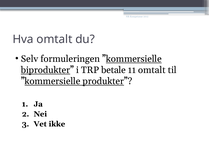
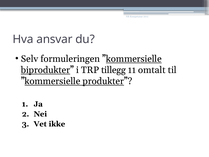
Hva omtalt: omtalt -> ansvar
betale: betale -> tillegg
